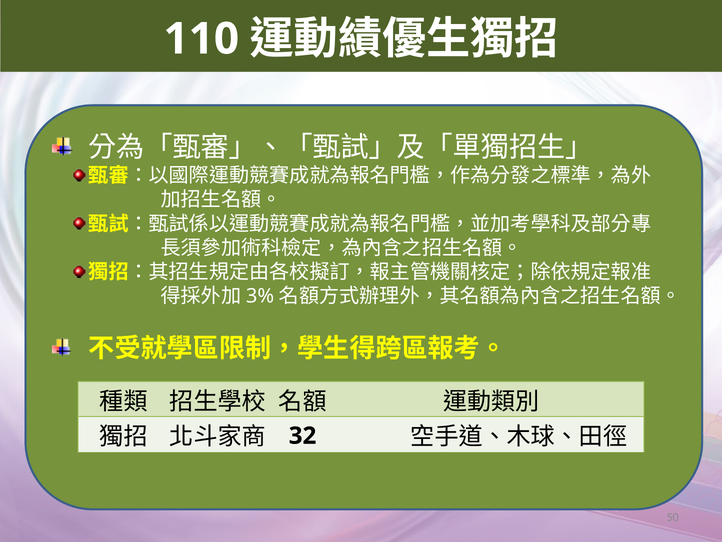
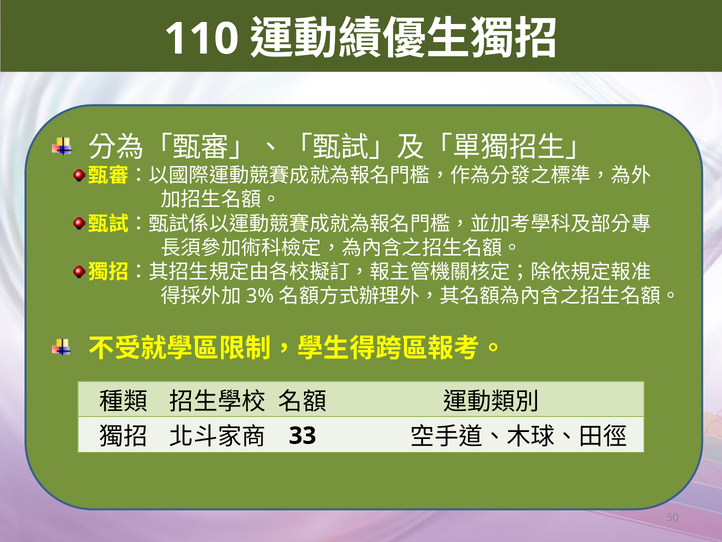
32: 32 -> 33
